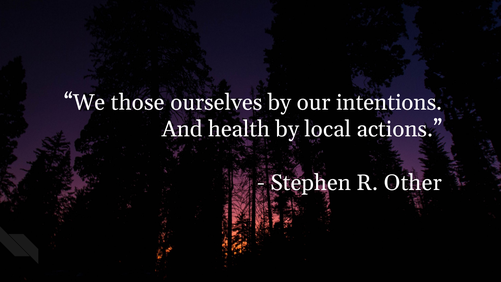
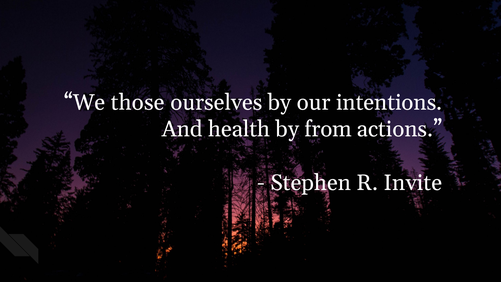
local: local -> from
Other: Other -> Invite
